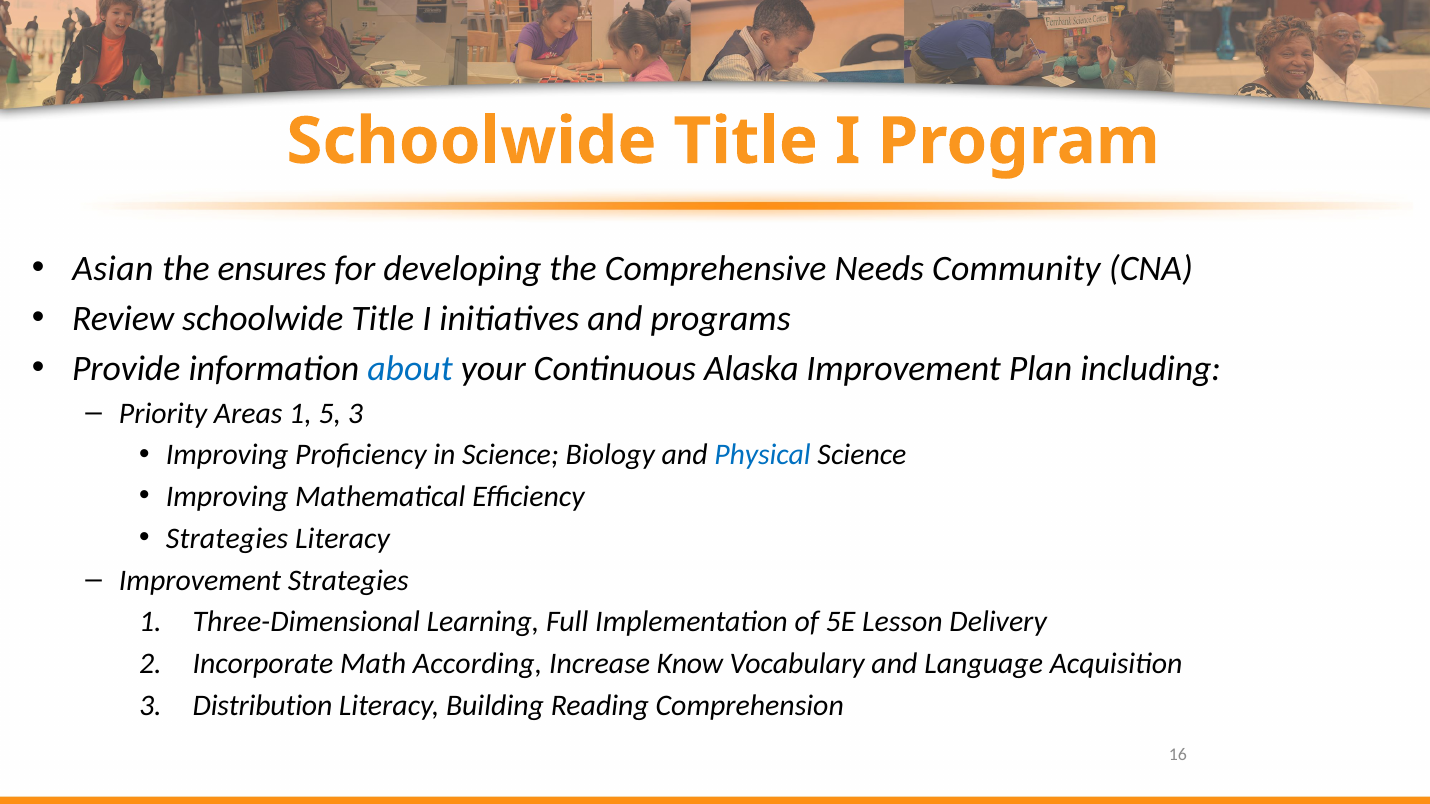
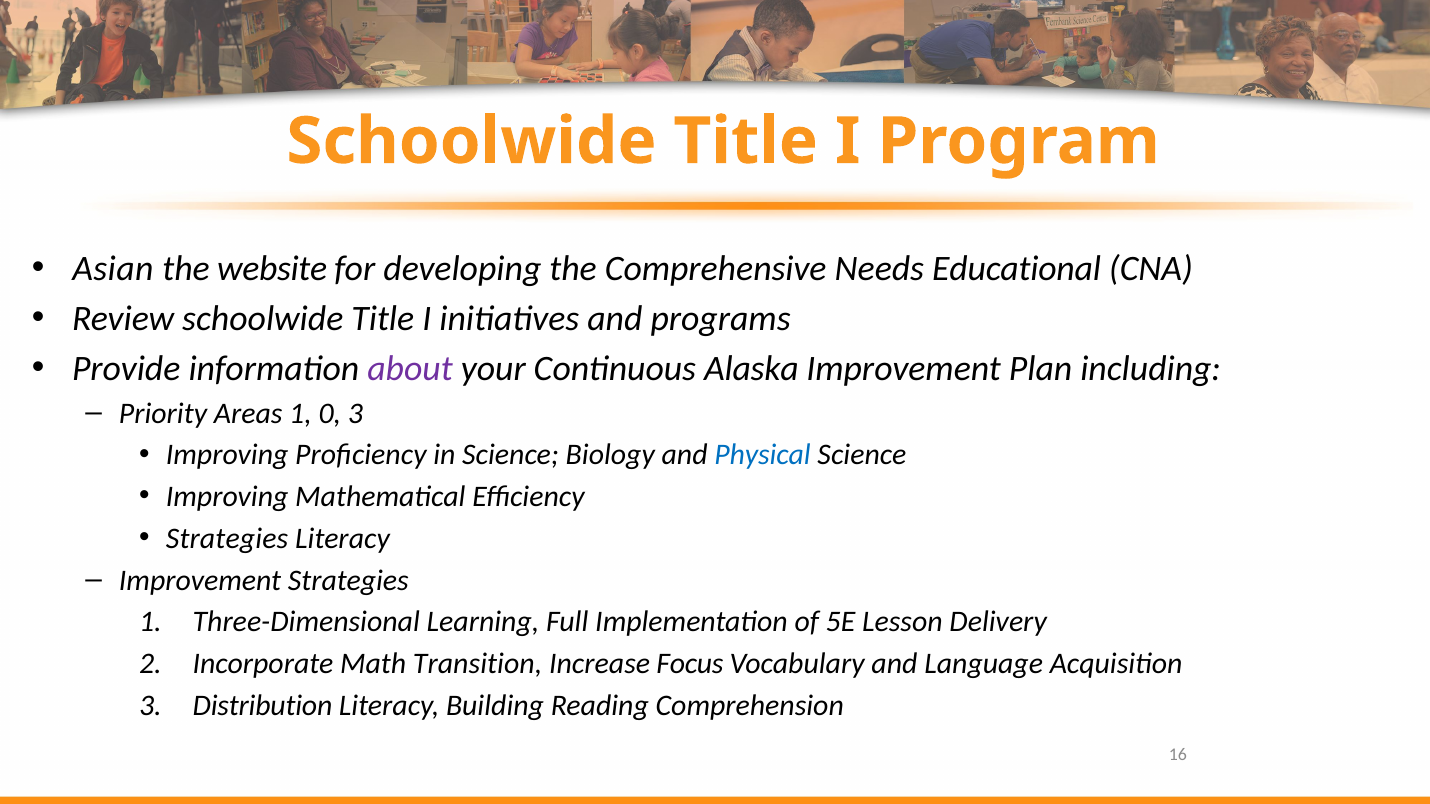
ensures: ensures -> website
Community: Community -> Educational
about colour: blue -> purple
5: 5 -> 0
According: According -> Transition
Know: Know -> Focus
